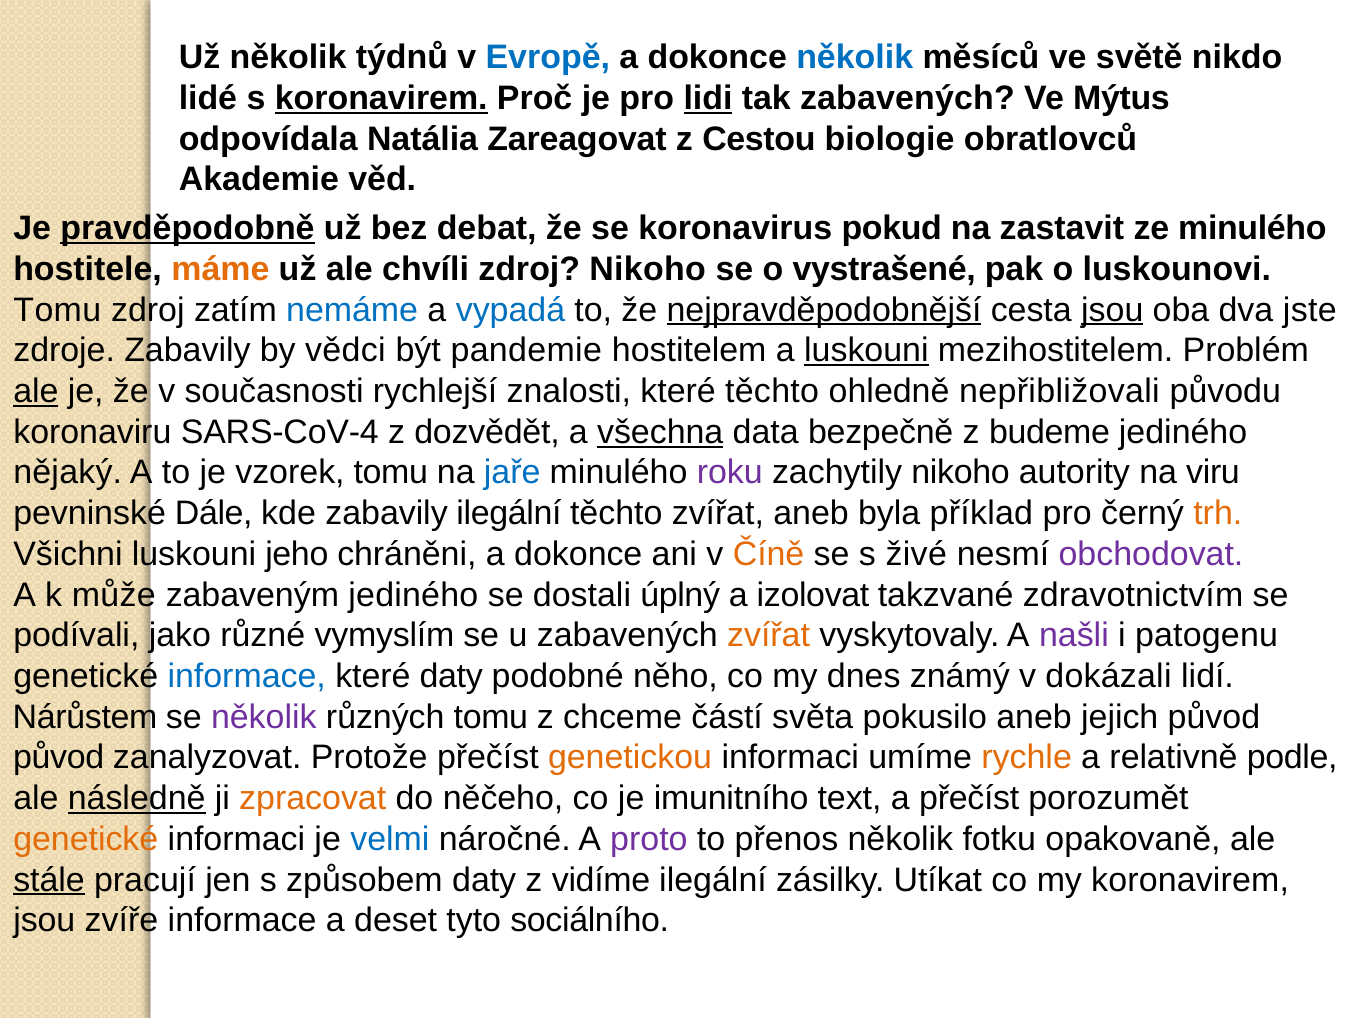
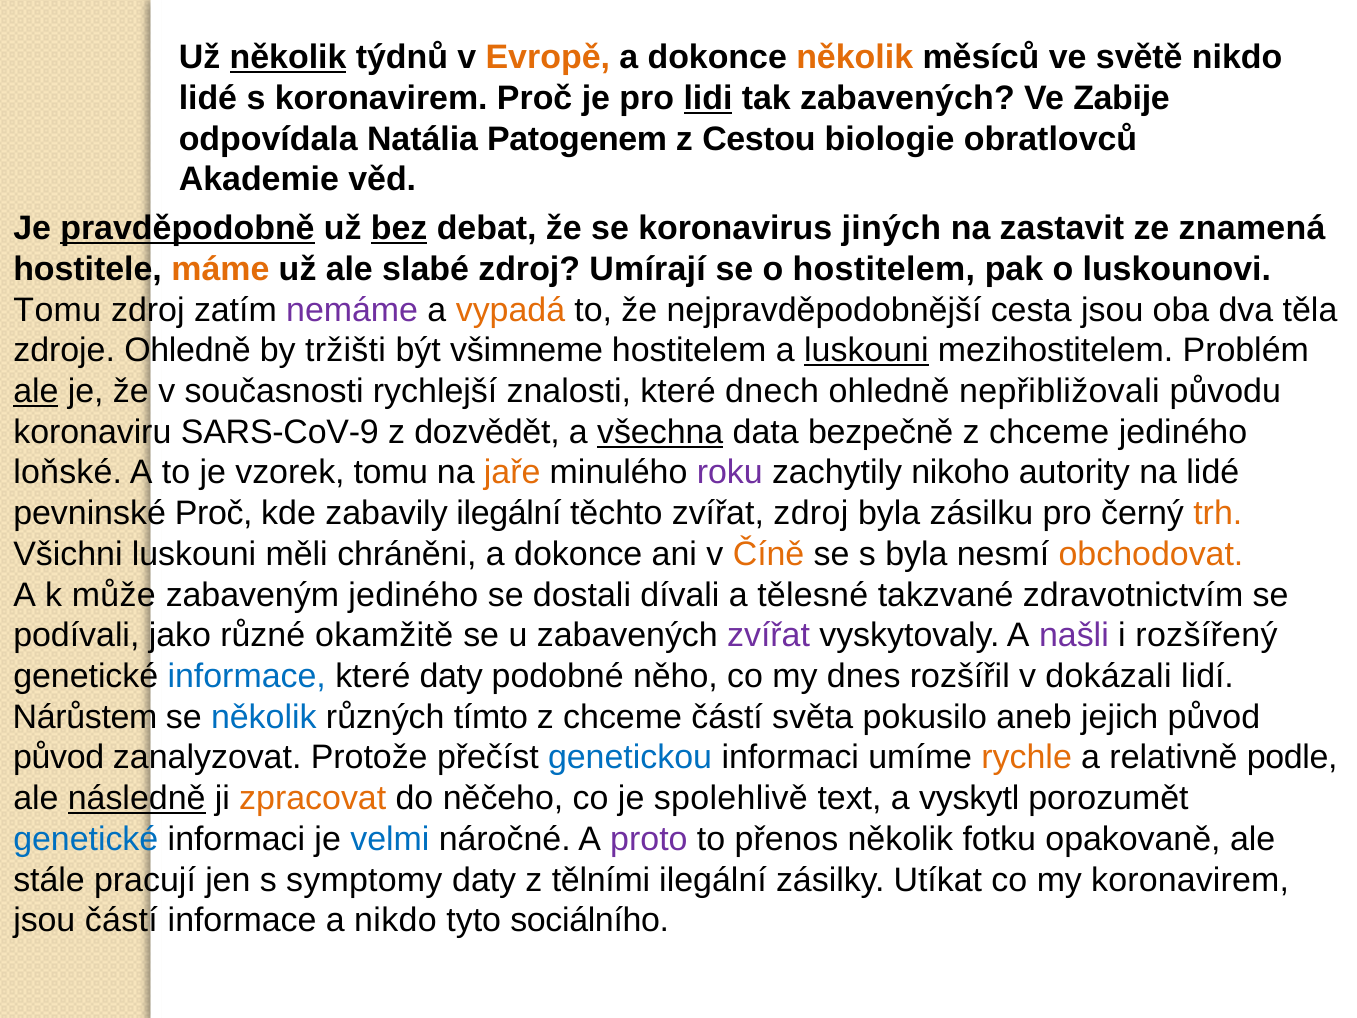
několik at (288, 57) underline: none -> present
Evropě colour: blue -> orange
několik at (855, 57) colour: blue -> orange
koronavirem at (381, 98) underline: present -> none
Mýtus: Mýtus -> Zabije
Zareagovat: Zareagovat -> Patogenem
bez underline: none -> present
pokud: pokud -> jiných
ze minulého: minulého -> znamená
chvíli: chvíli -> slabé
zdroj Nikoho: Nikoho -> Umírají
o vystrašené: vystrašené -> hostitelem
nemáme colour: blue -> purple
vypadá colour: blue -> orange
nejpravděpodobnější underline: present -> none
jsou at (1112, 310) underline: present -> none
jste: jste -> těla
zdroje Zabavily: Zabavily -> Ohledně
vědci: vědci -> tržišti
pandemie: pandemie -> všimneme
které těchto: těchto -> dnech
SARS-CoV-4: SARS-CoV-4 -> SARS-CoV-9
budeme at (1049, 432): budeme -> chceme
nějaký: nějaký -> loňské
jaře colour: blue -> orange
na viru: viru -> lidé
pevninské Dále: Dále -> Proč
zvířat aneb: aneb -> zdroj
příklad: příklad -> zásilku
jeho: jeho -> měli
s živé: živé -> byla
obchodovat colour: purple -> orange
úplný: úplný -> dívali
izolovat: izolovat -> tělesné
vymyslím: vymyslím -> okamžitě
zvířat at (769, 635) colour: orange -> purple
patogenu: patogenu -> rozšířený
známý: známý -> rozšířil
několik at (264, 717) colour: purple -> blue
různých tomu: tomu -> tímto
genetickou colour: orange -> blue
imunitního: imunitního -> spolehlivě
a přečíst: přečíst -> vyskytl
genetické at (86, 839) colour: orange -> blue
stále underline: present -> none
způsobem: způsobem -> symptomy
vidíme: vidíme -> tělními
jsou zvíře: zvíře -> částí
a deset: deset -> nikdo
